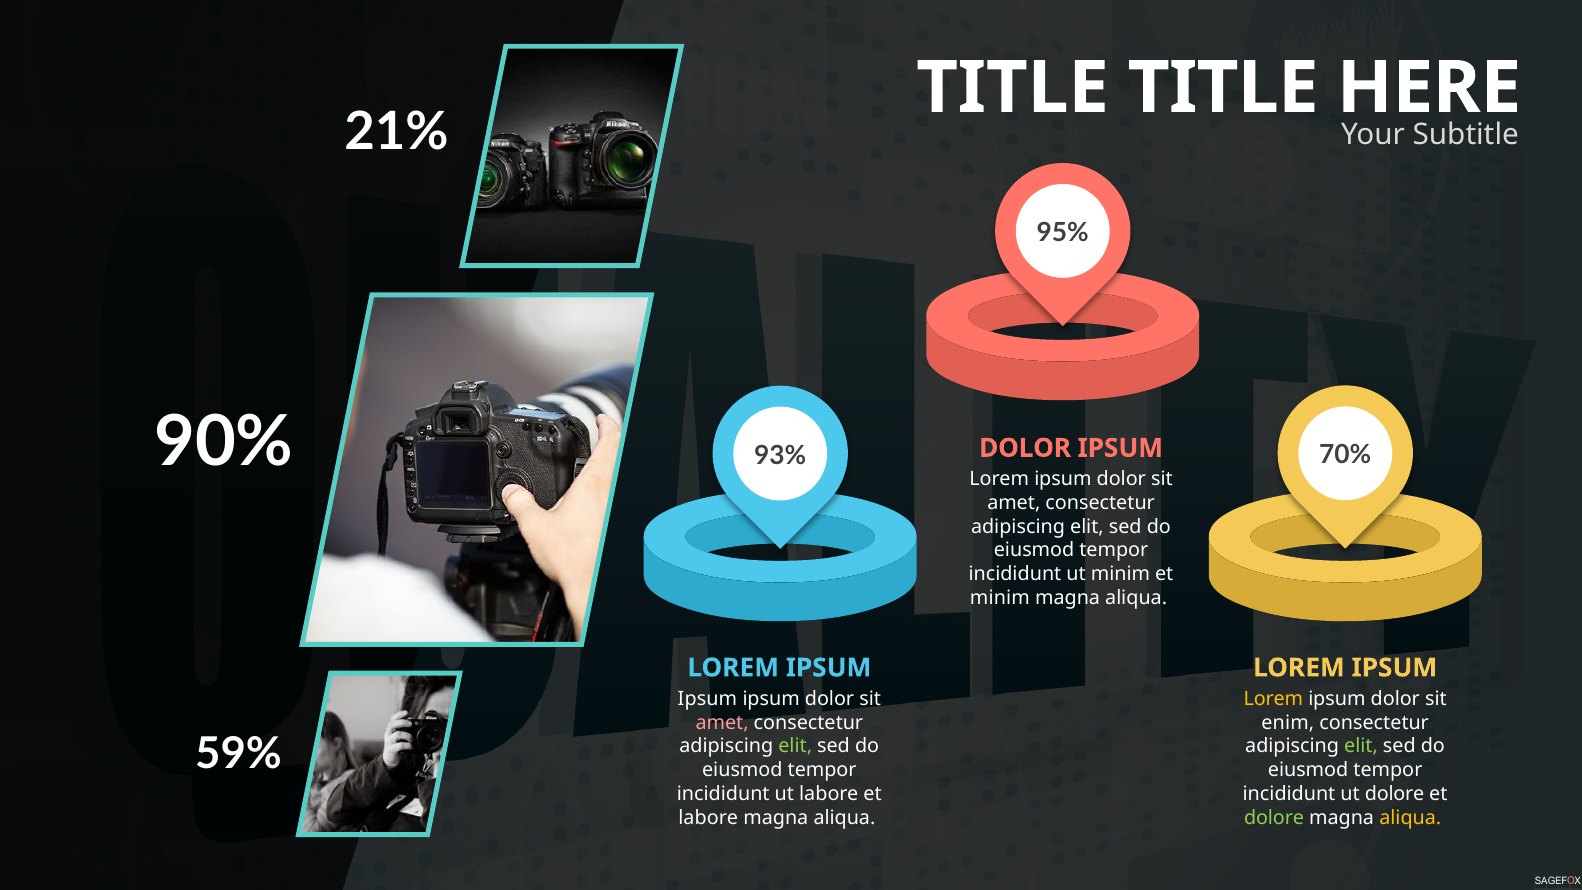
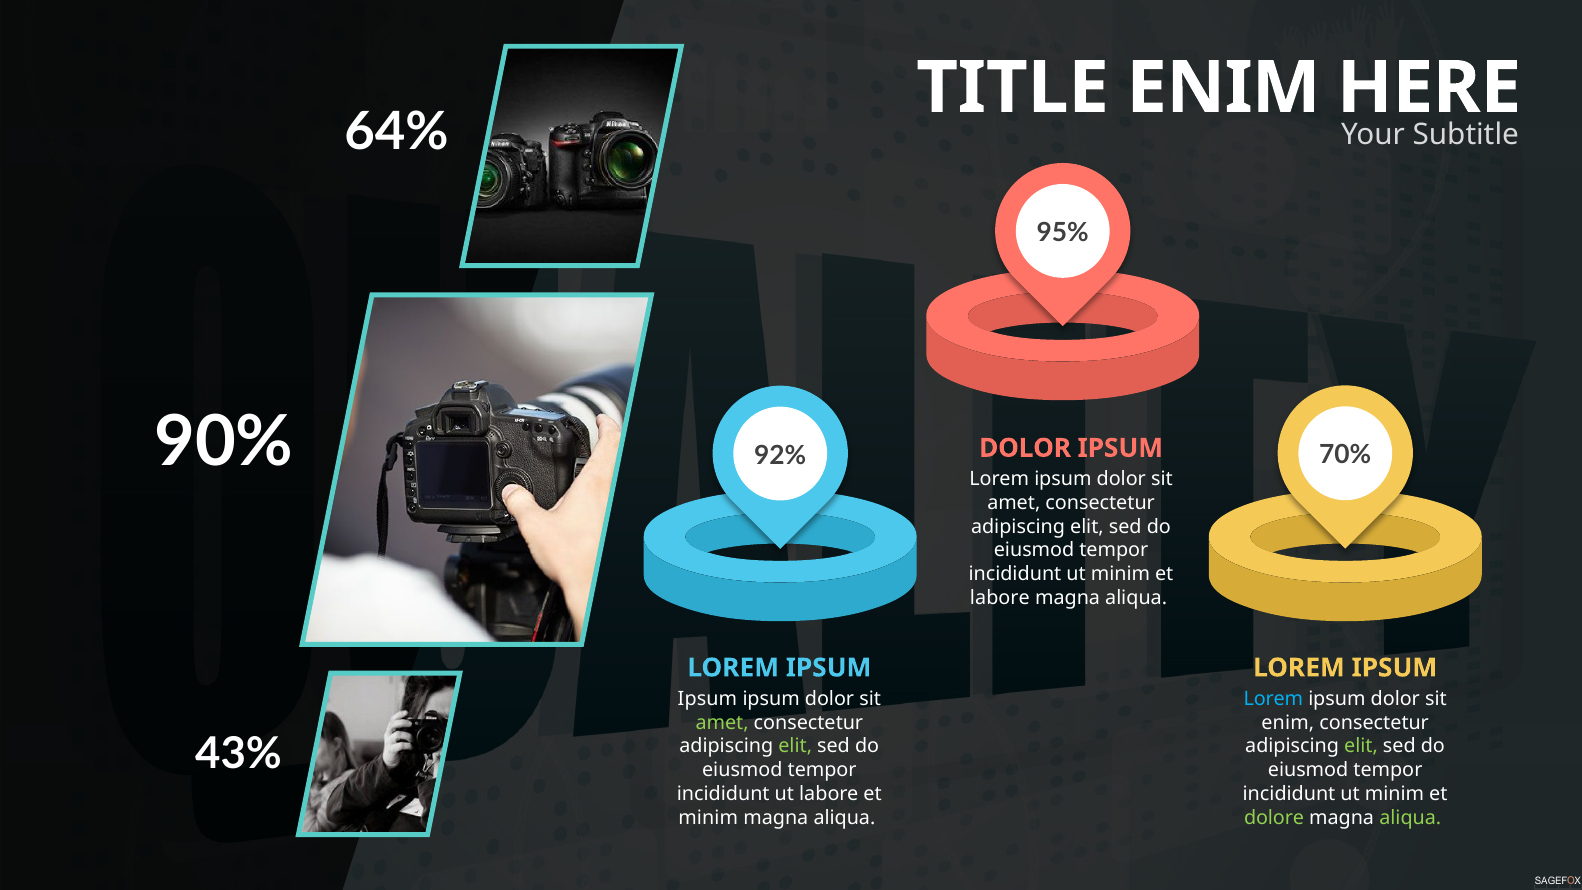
TITLE TITLE: TITLE -> ENIM
21%: 21% -> 64%
93%: 93% -> 92%
minim at (1000, 598): minim -> labore
Lorem at (1273, 699) colour: yellow -> light blue
amet at (722, 723) colour: pink -> light green
59%: 59% -> 43%
dolore at (1395, 794): dolore -> minim
labore at (708, 818): labore -> minim
aliqua at (1410, 818) colour: yellow -> light green
